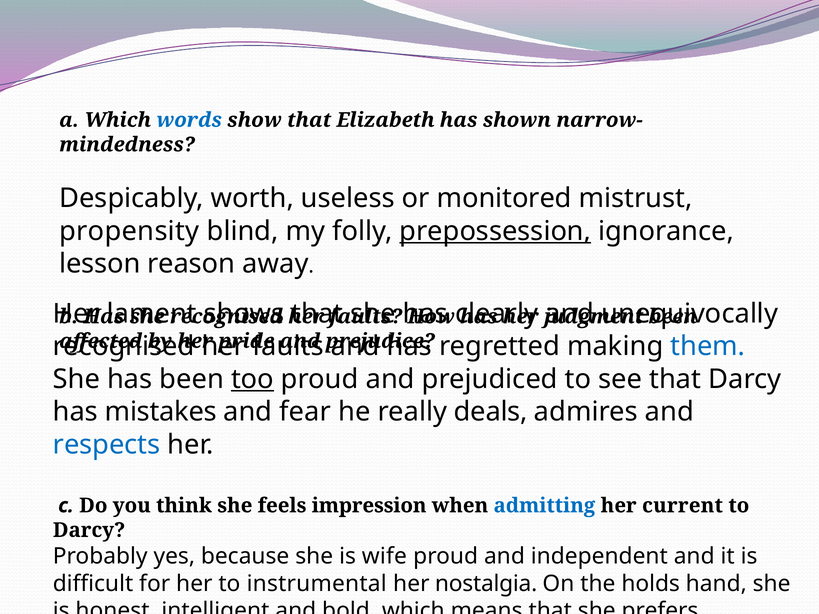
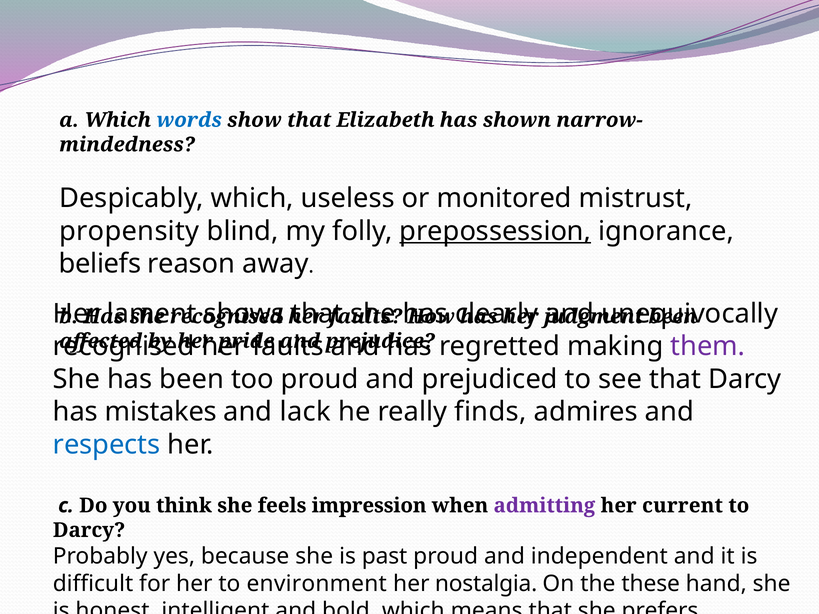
Despicably worth: worth -> which
lesson: lesson -> beliefs
them at (708, 347) colour: blue -> purple
too underline: present -> none
fear: fear -> lack
deals: deals -> finds
admitting at (544, 506) colour: blue -> purple
wife: wife -> past
instrumental: instrumental -> environment
holds: holds -> these
